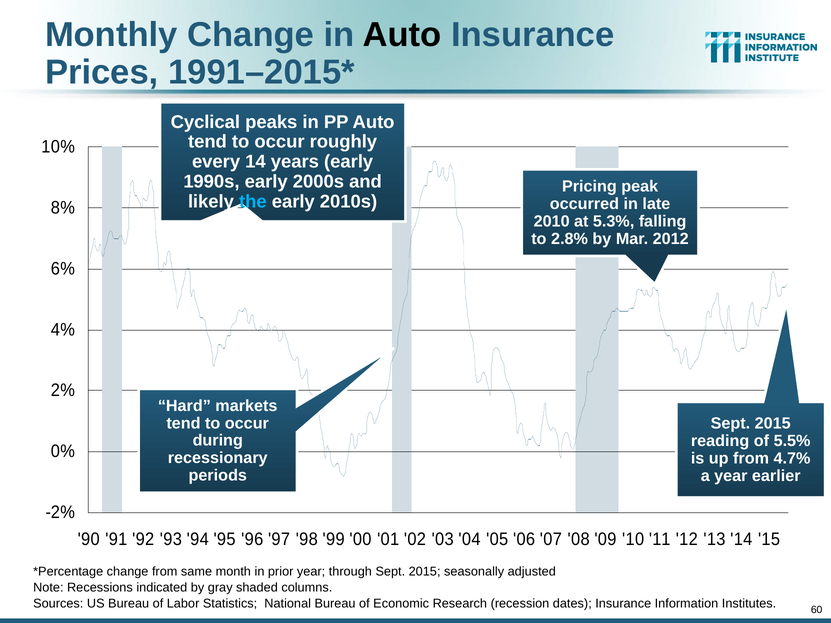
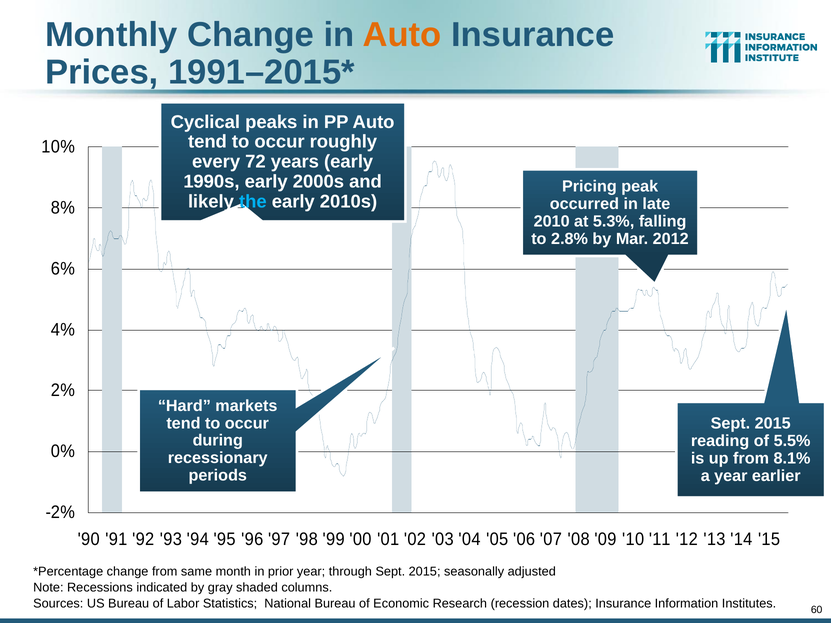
Auto at (402, 35) colour: black -> orange
every 14: 14 -> 72
4.7%: 4.7% -> 8.1%
